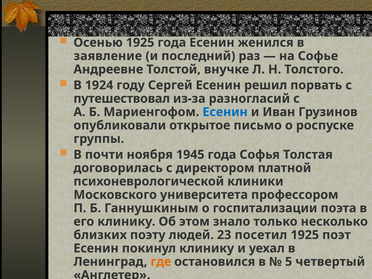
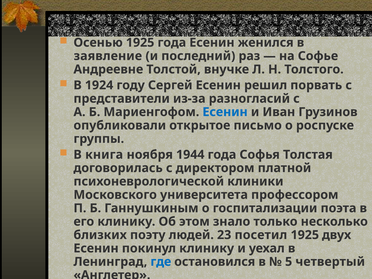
путешествовал: путешествовал -> представители
почти: почти -> книга
1945: 1945 -> 1944
поэт: поэт -> двух
где colour: orange -> blue
